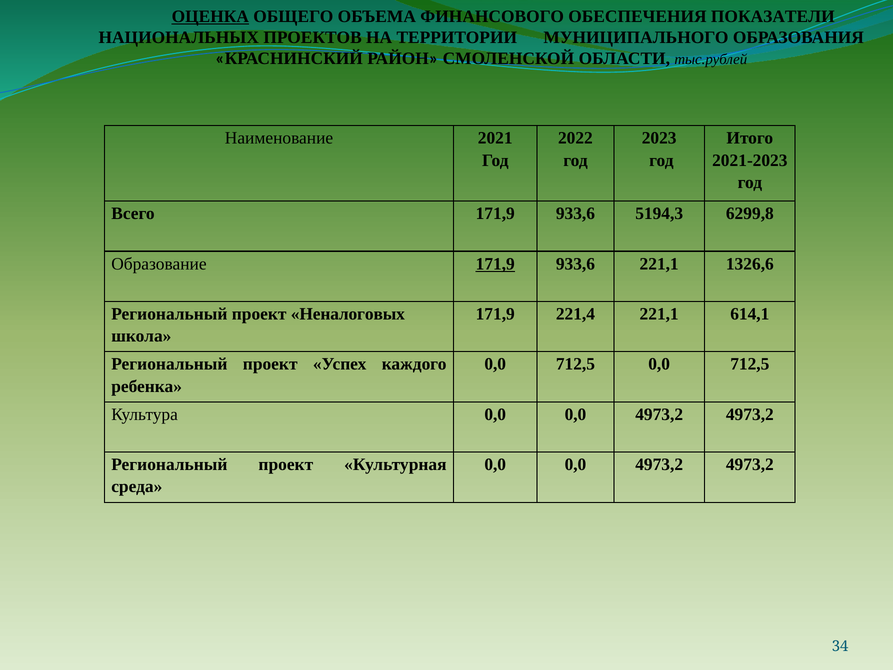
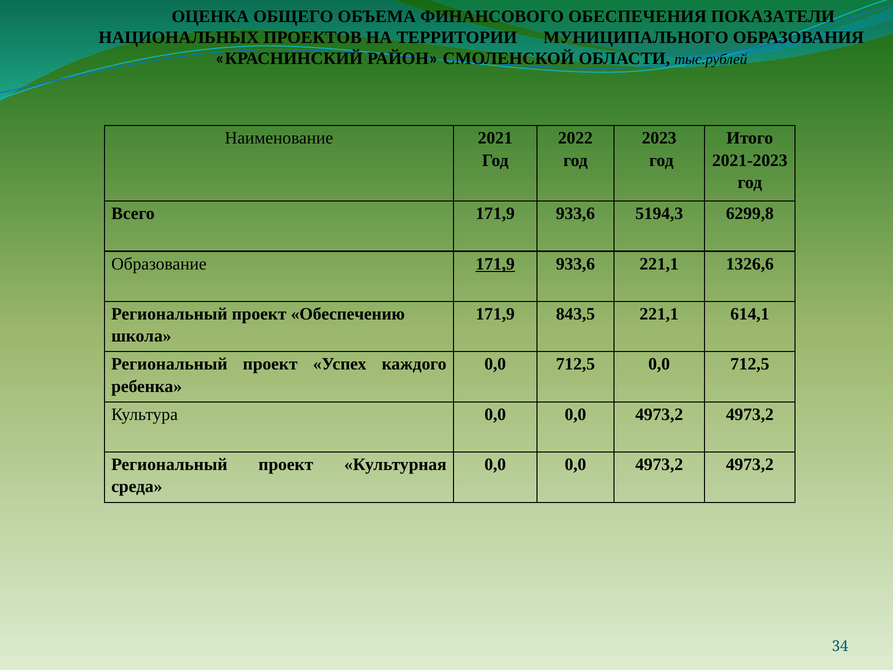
ОЦЕНКА underline: present -> none
Неналоговых: Неналоговых -> Обеспечению
221,4: 221,4 -> 843,5
